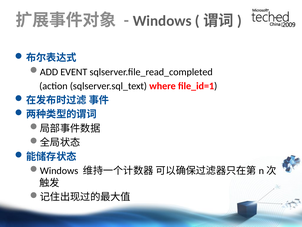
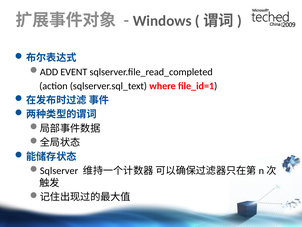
Windows at (59, 170): Windows -> Sqlserver
